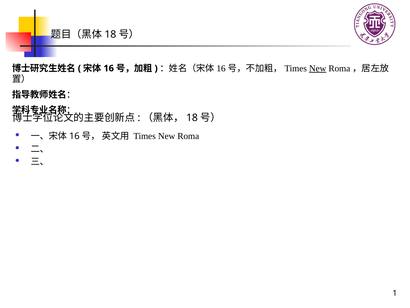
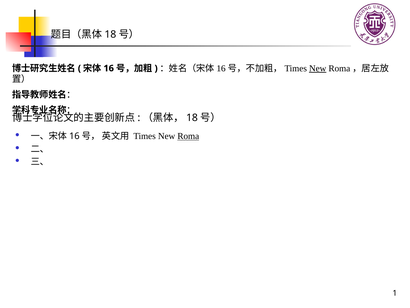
Roma underline: none -> present
